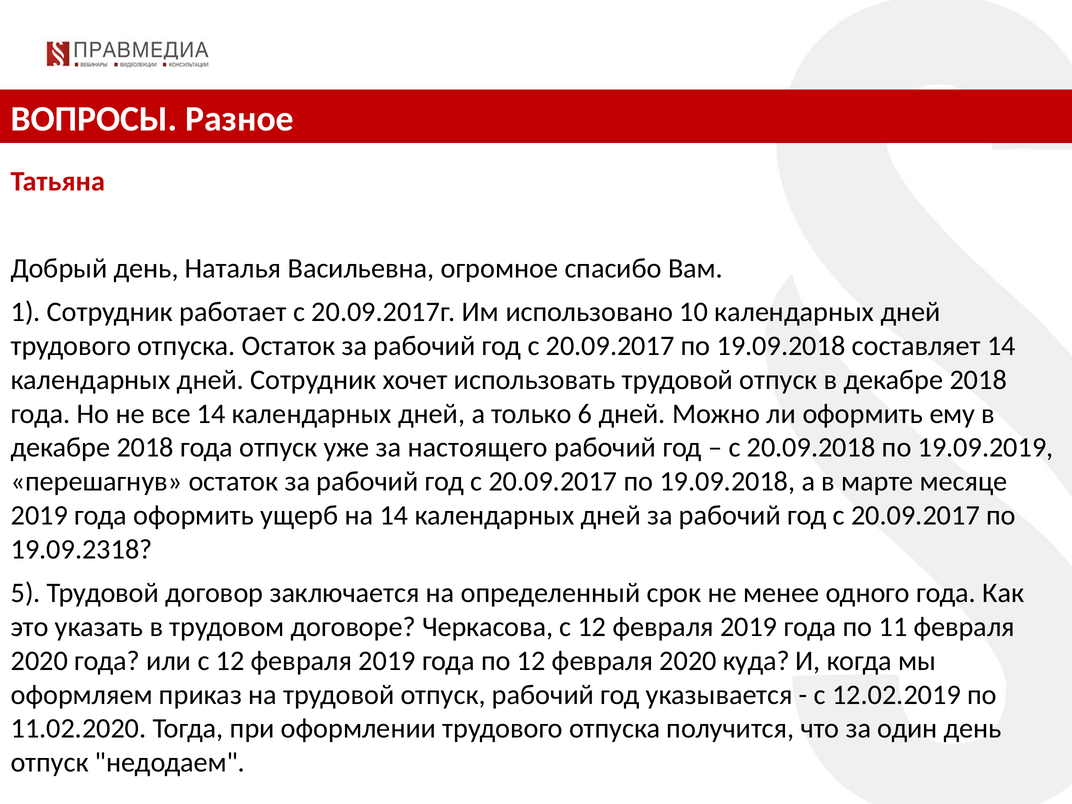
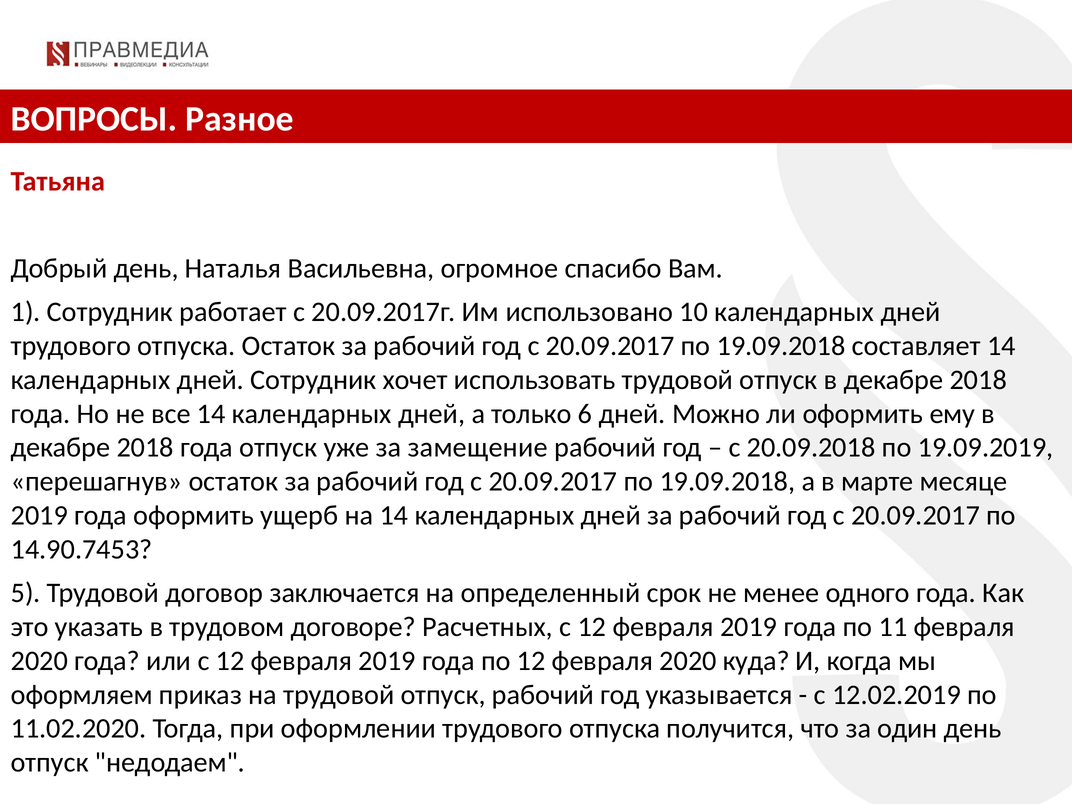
настоящего: настоящего -> замещение
19.09.2318: 19.09.2318 -> 14.90.7453
Черкасова: Черкасова -> Расчетных
